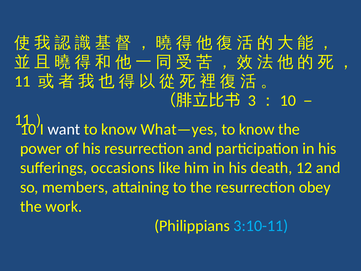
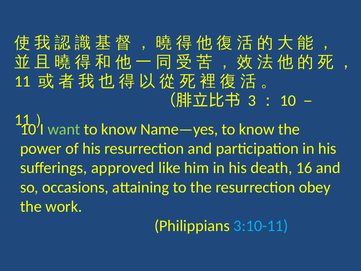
want colour: white -> light green
What—yes: What—yes -> Name—yes
occasions: occasions -> approved
12: 12 -> 16
members: members -> occasions
